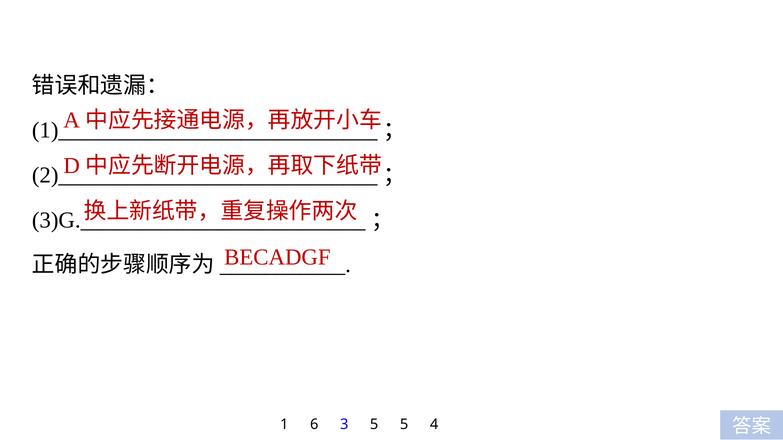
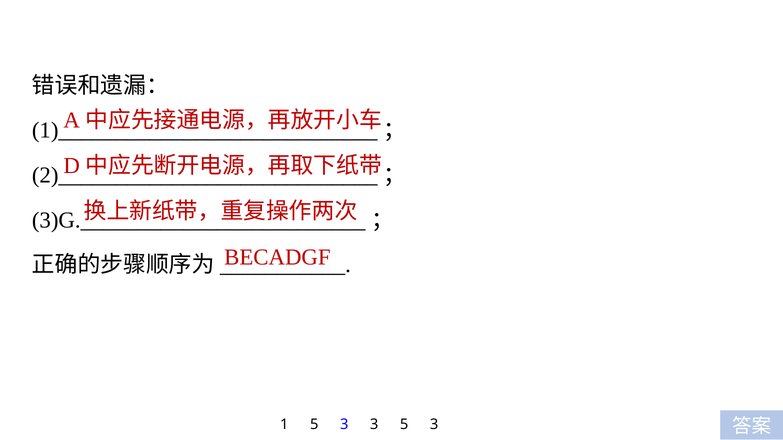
1 6: 6 -> 5
3 5: 5 -> 3
4 at (434, 425): 4 -> 3
